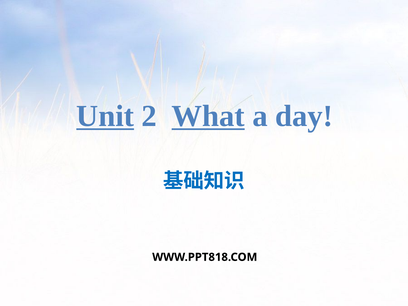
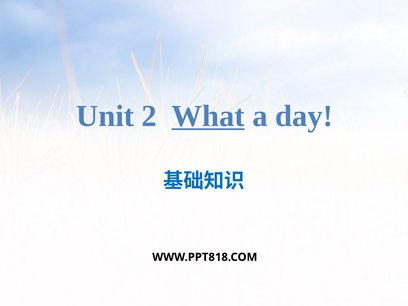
Unit underline: present -> none
